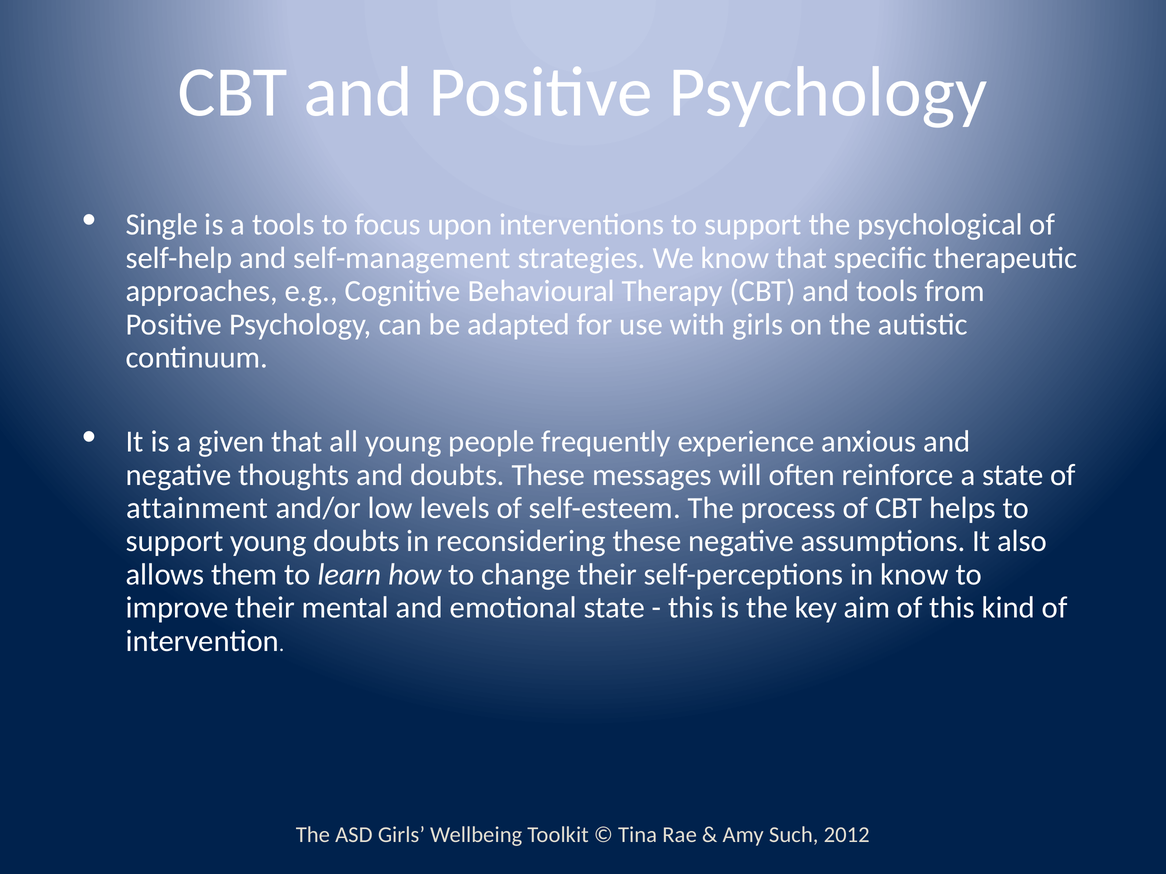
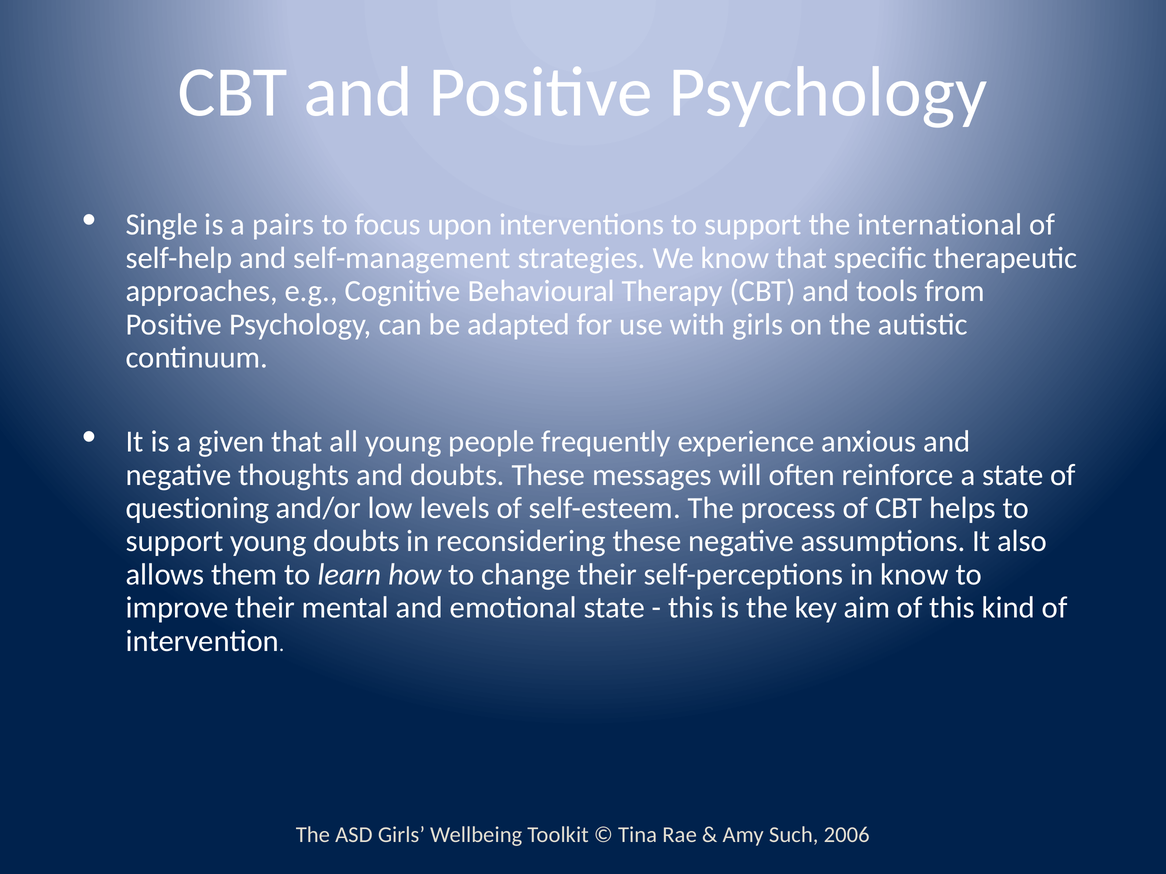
a tools: tools -> pairs
psychological: psychological -> international
attainment: attainment -> questioning
2012: 2012 -> 2006
